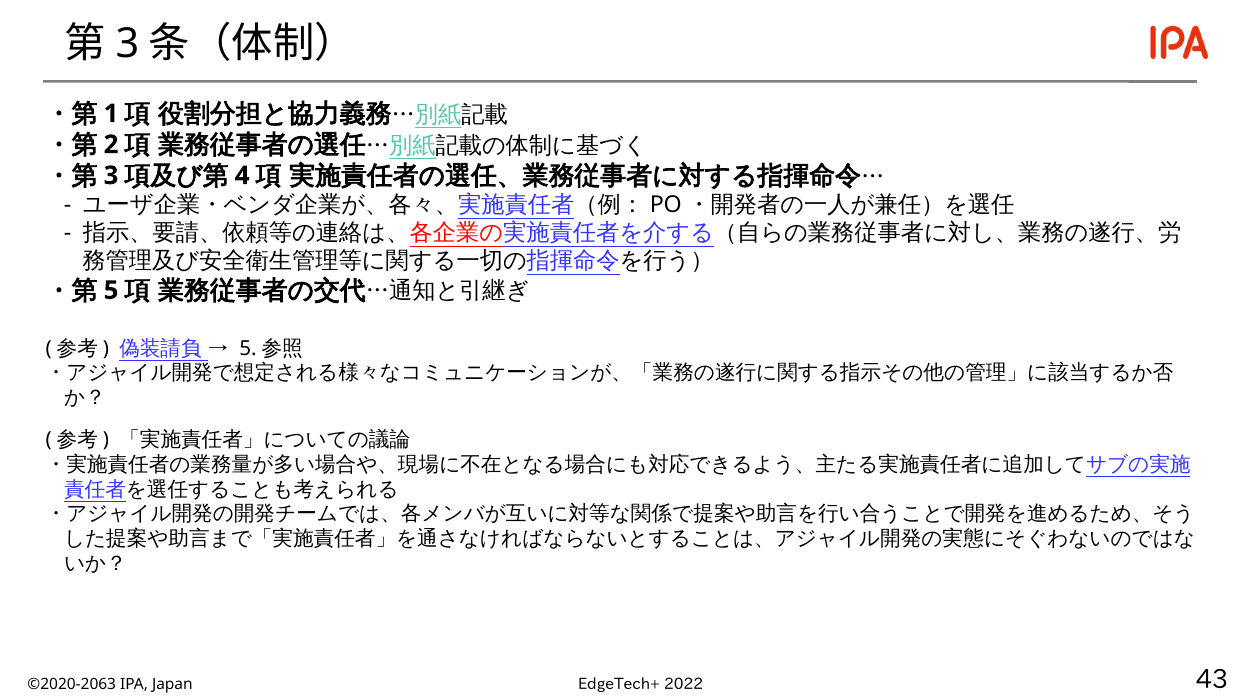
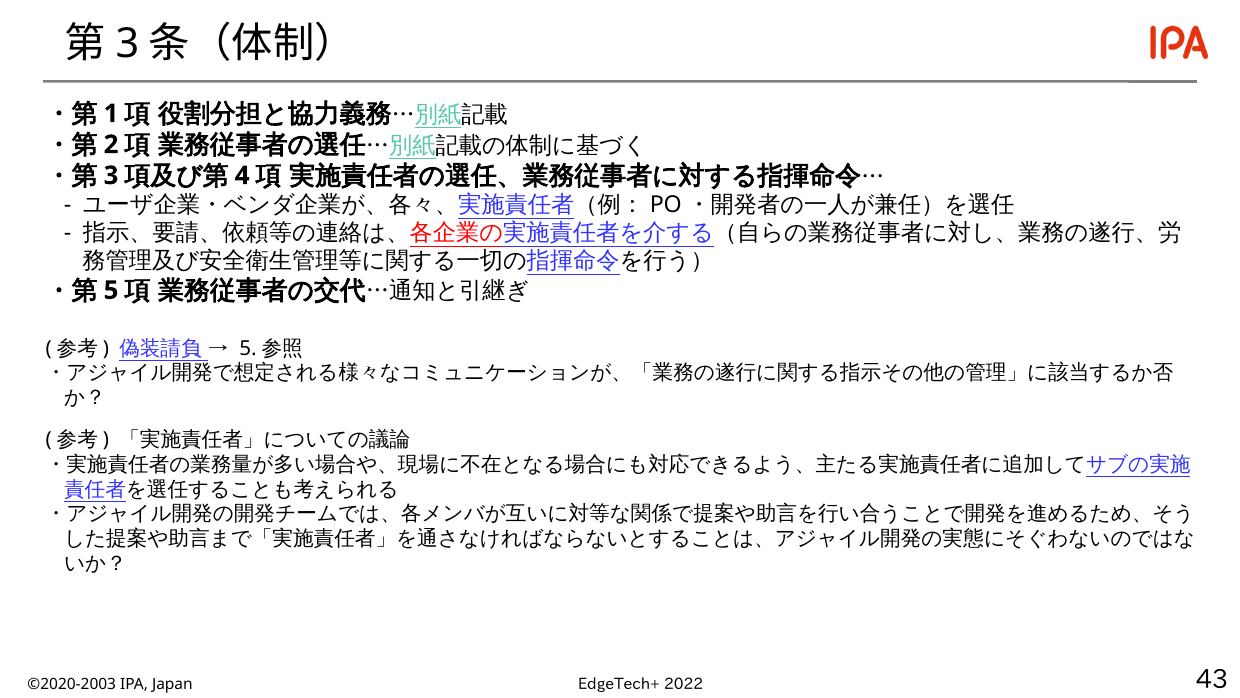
©2020-2063: ©2020-2063 -> ©2020-2003
